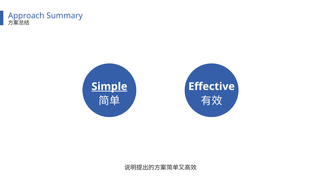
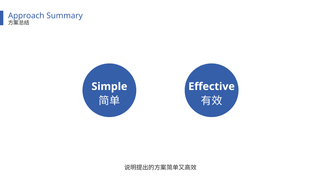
Simple underline: present -> none
